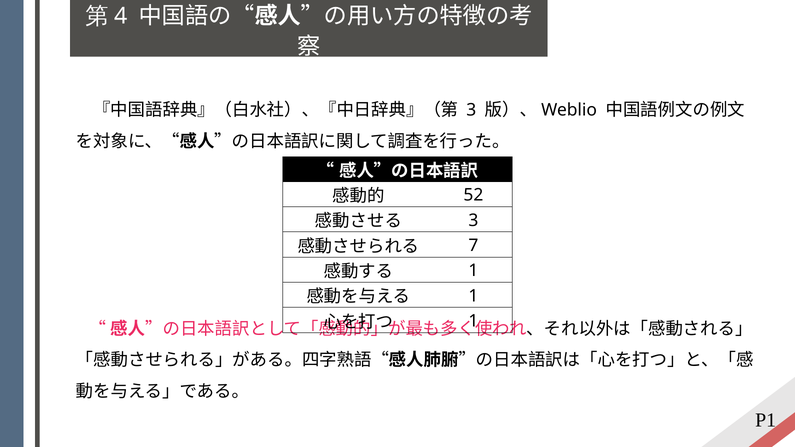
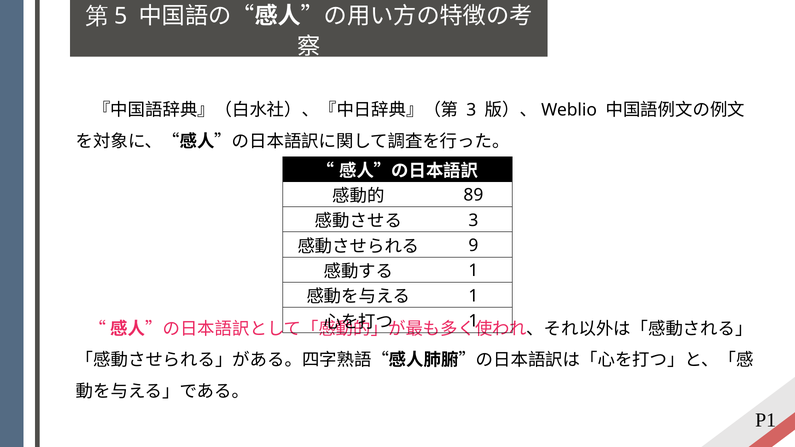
4: 4 -> 5
52: 52 -> 89
7: 7 -> 9
